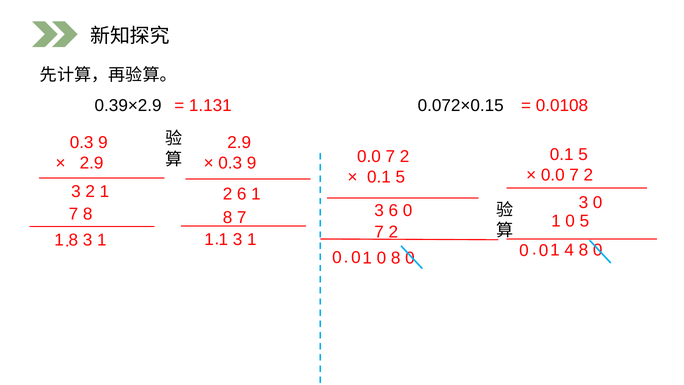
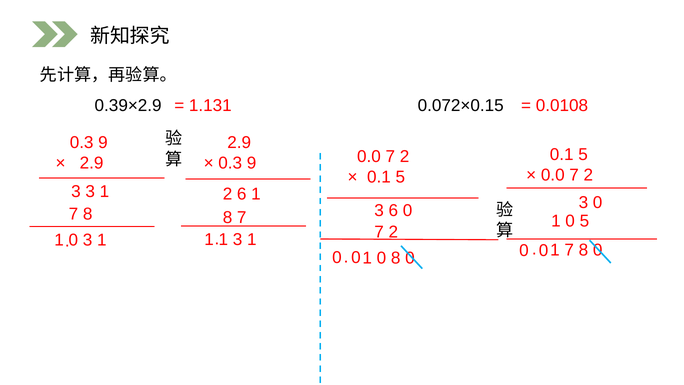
3 2: 2 -> 3
8 at (73, 240): 8 -> 0
4 at (569, 250): 4 -> 7
